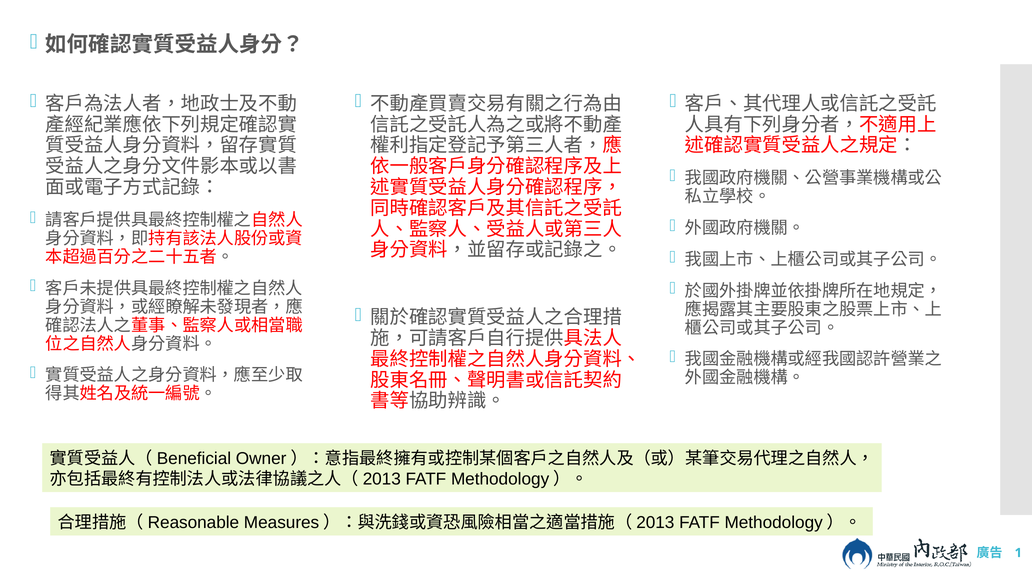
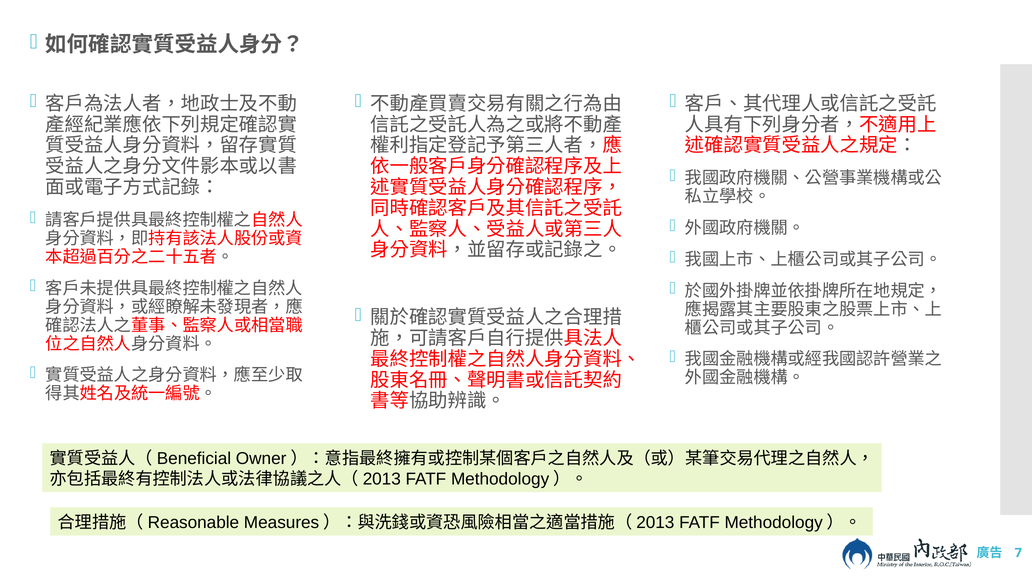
1: 1 -> 7
